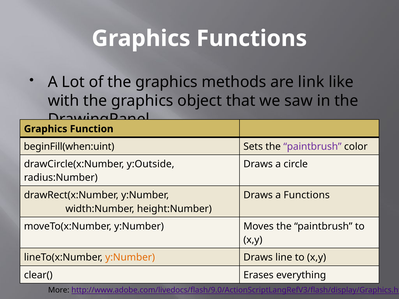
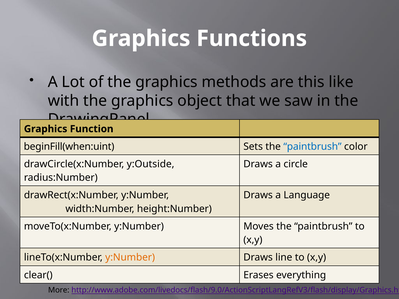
link: link -> this
paintbrush at (312, 147) colour: purple -> blue
a Functions: Functions -> Language
